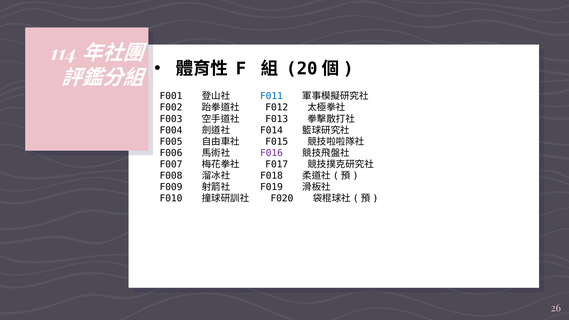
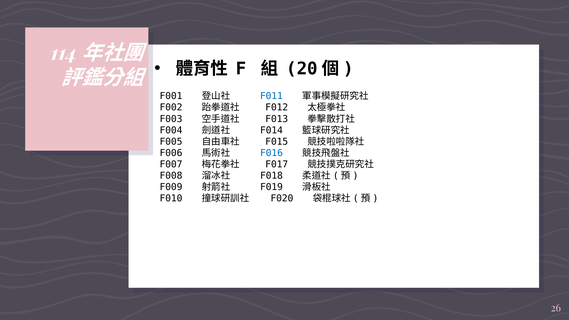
F016 colour: purple -> blue
